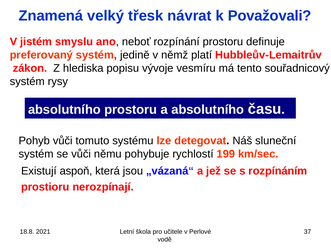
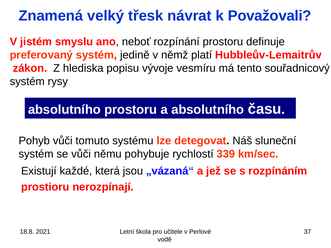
199: 199 -> 339
aspoň: aspoň -> každé
